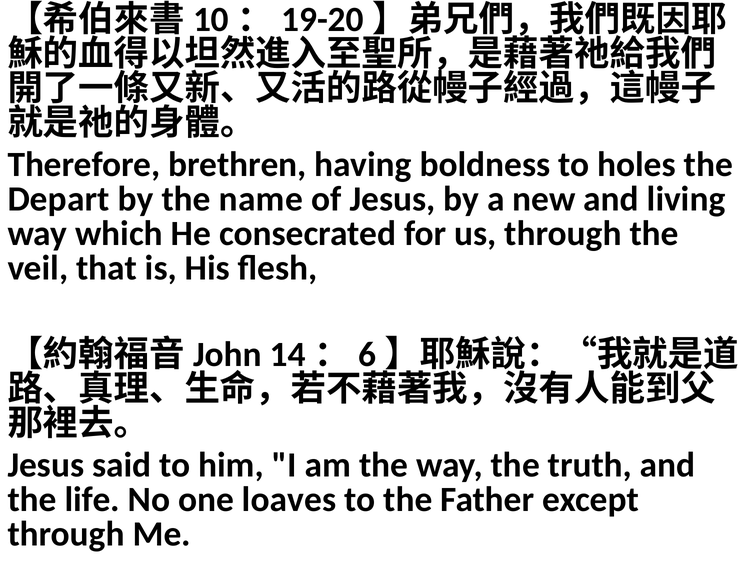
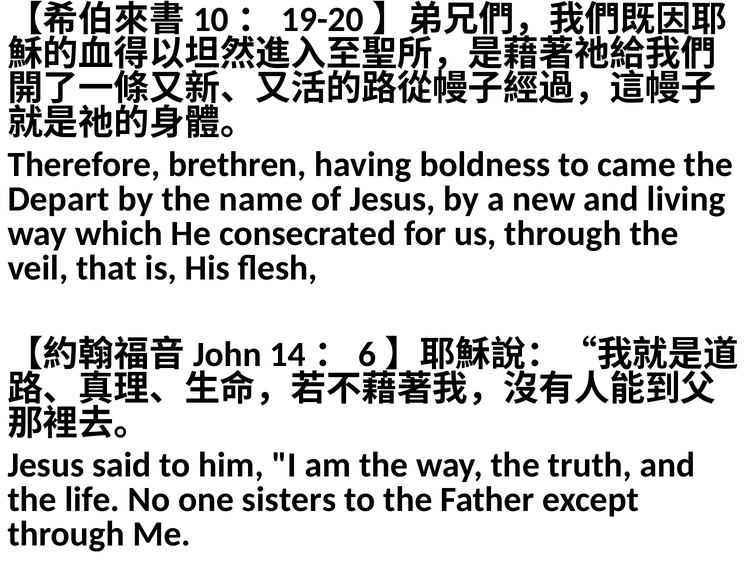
holes: holes -> came
loaves: loaves -> sisters
